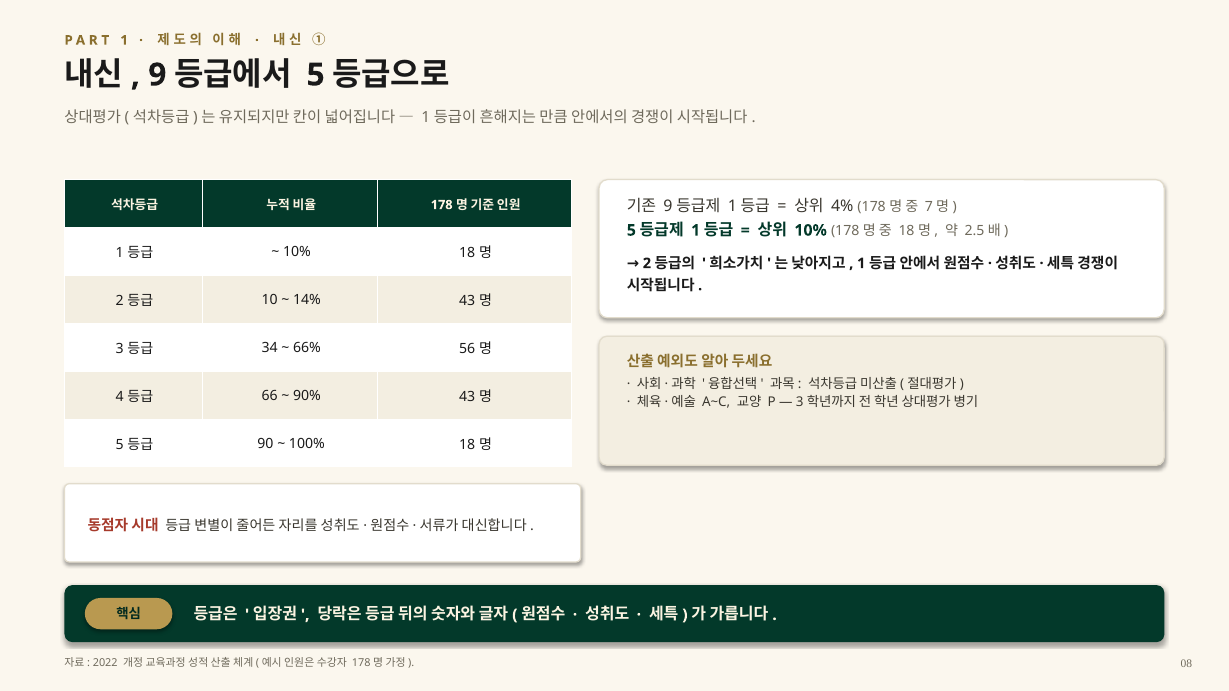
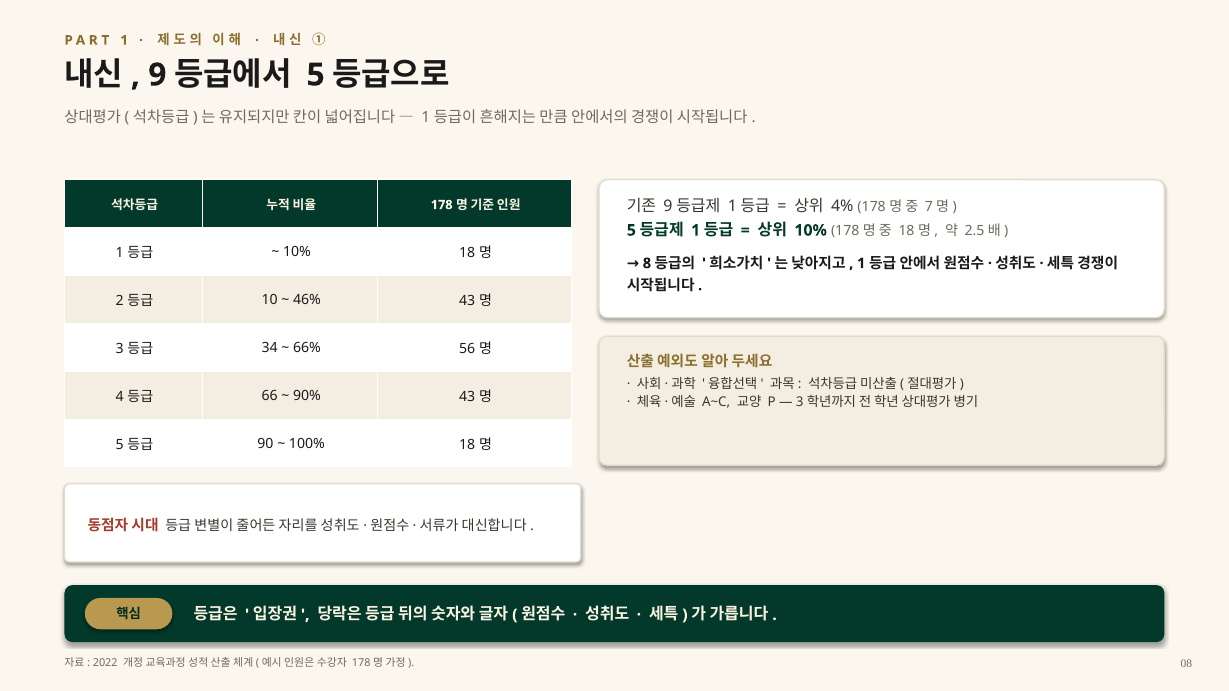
2 at (647, 263): 2 -> 8
14%: 14% -> 46%
